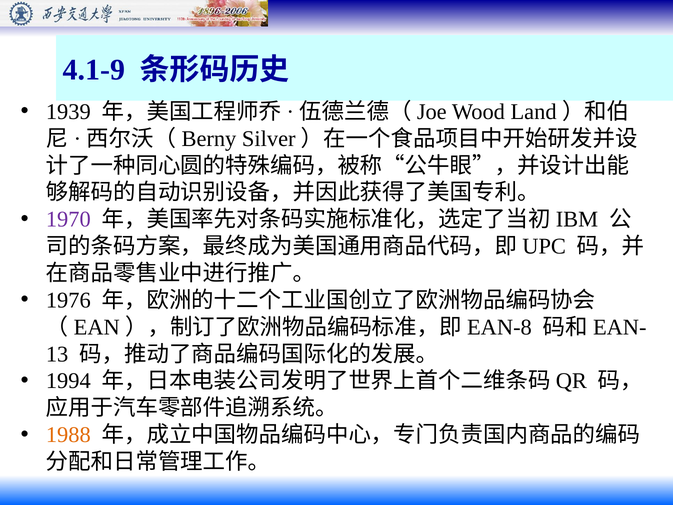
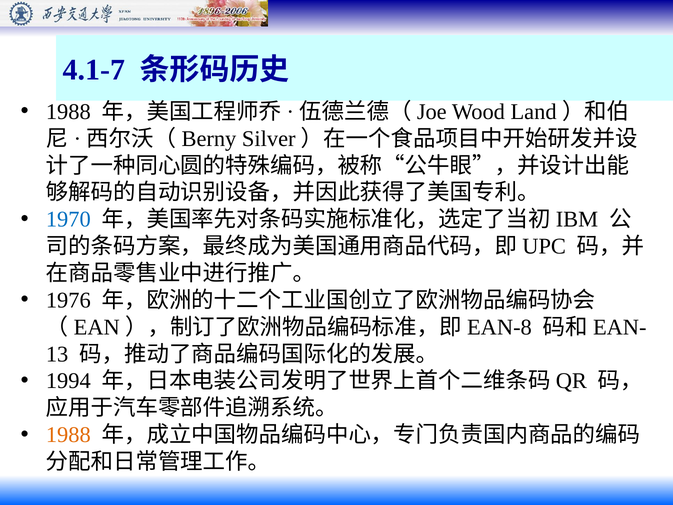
4.1-9: 4.1-9 -> 4.1-7
1939 at (68, 112): 1939 -> 1988
1970 colour: purple -> blue
